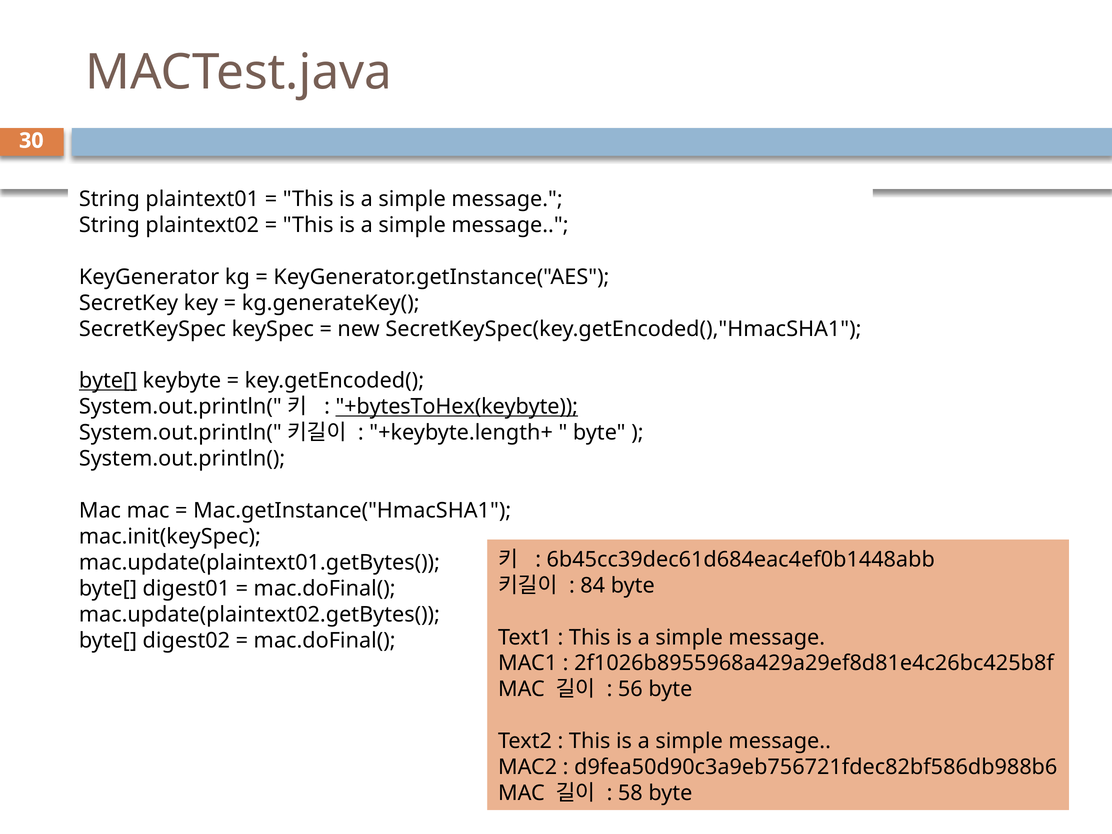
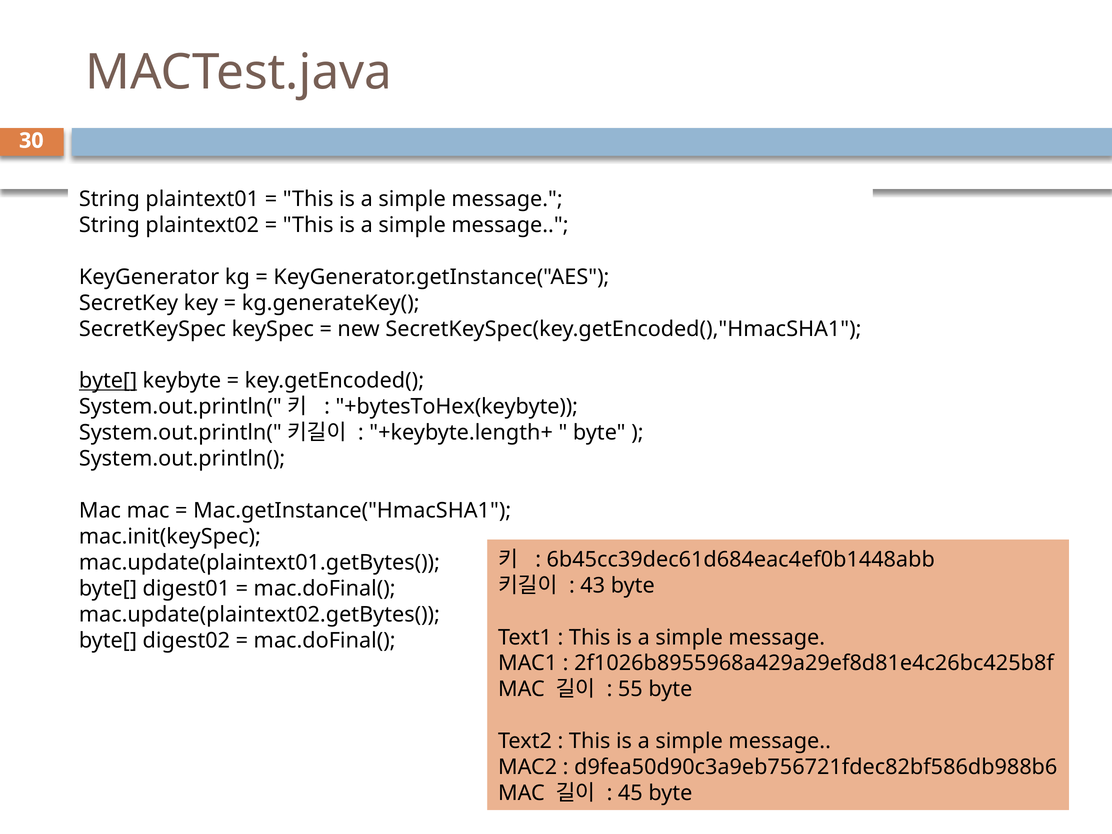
+bytesToHex(keybyte underline: present -> none
84: 84 -> 43
56: 56 -> 55
58: 58 -> 45
